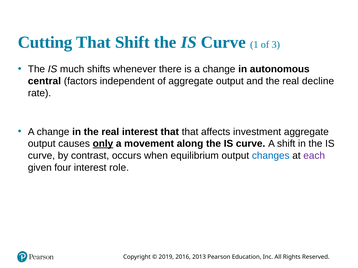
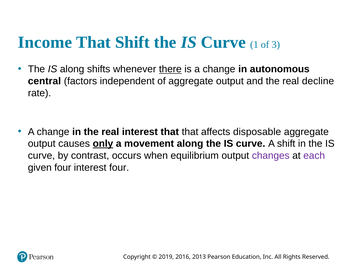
Cutting: Cutting -> Income
IS much: much -> along
there underline: none -> present
investment: investment -> disposable
changes colour: blue -> purple
interest role: role -> four
